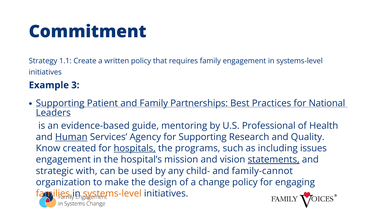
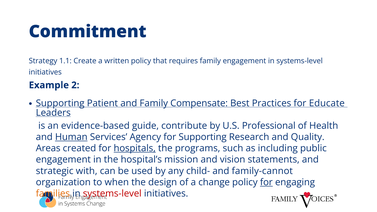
3: 3 -> 2
Partnerships: Partnerships -> Compensate
National: National -> Educate
mentoring: mentoring -> contribute
Know: Know -> Areas
issues: issues -> public
statements underline: present -> none
make: make -> when
for at (266, 182) underline: none -> present
systems-level at (112, 194) colour: orange -> red
